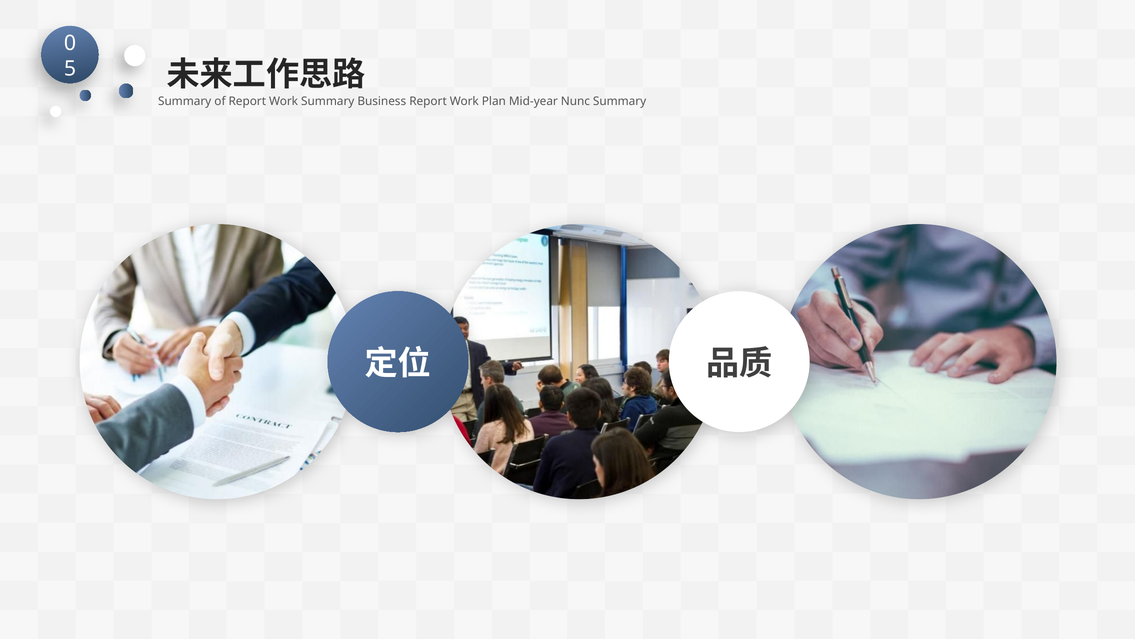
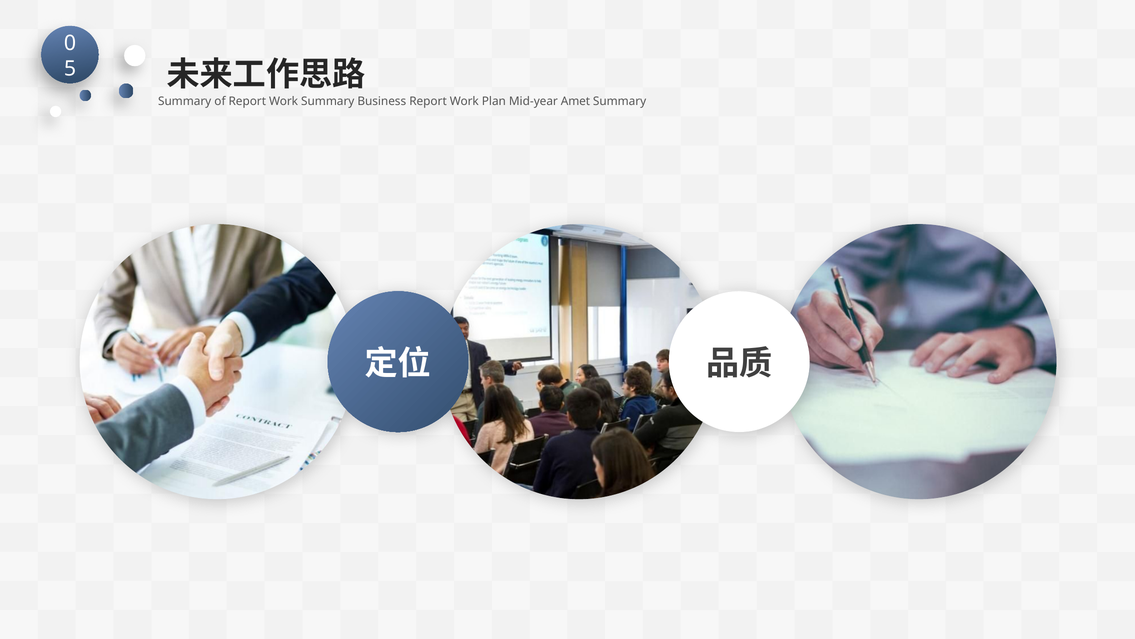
Nunc: Nunc -> Amet
